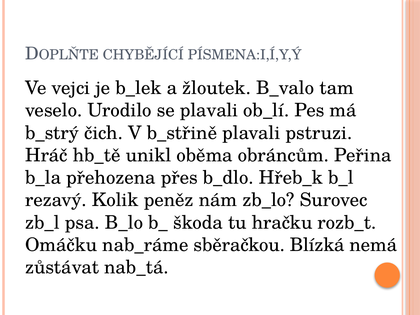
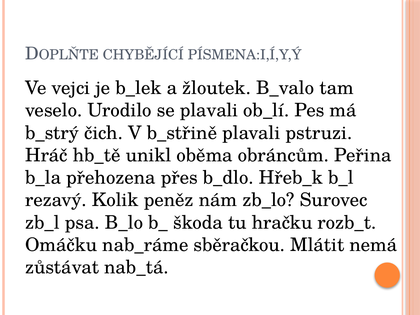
Blízká: Blízká -> Mlátit
